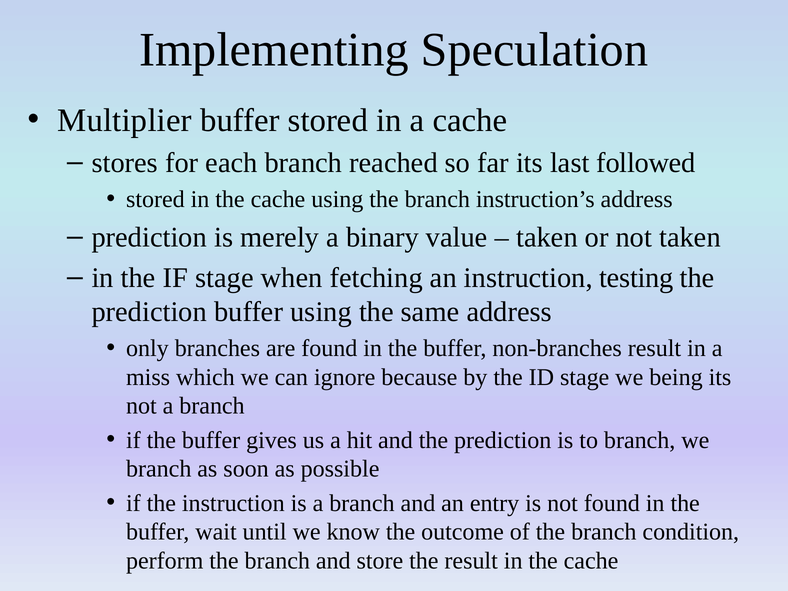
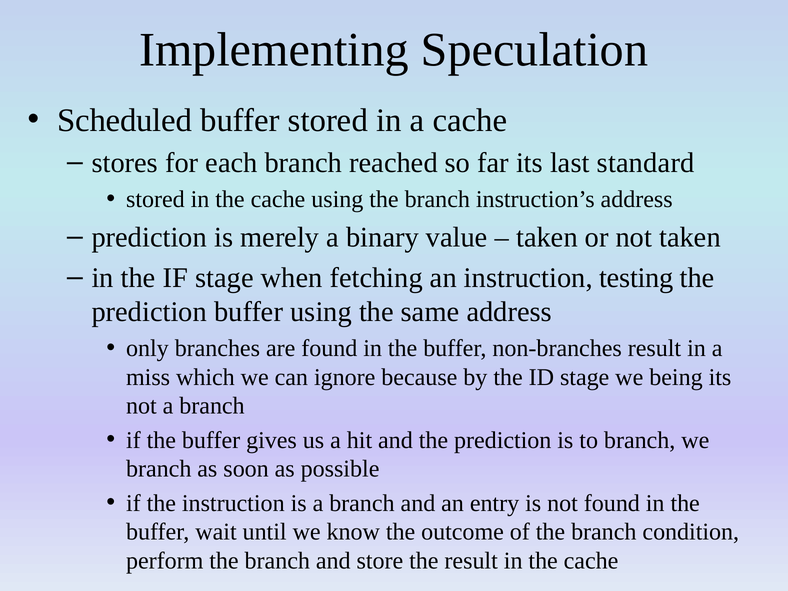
Multiplier: Multiplier -> Scheduled
followed: followed -> standard
